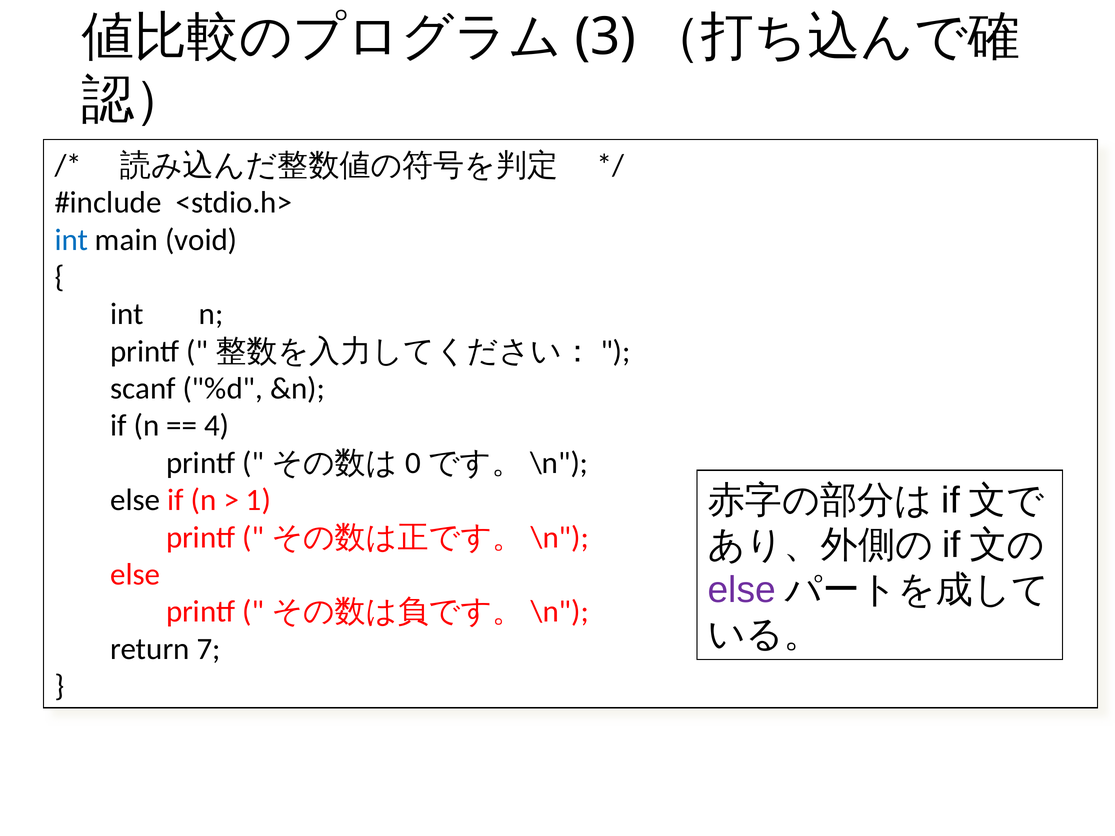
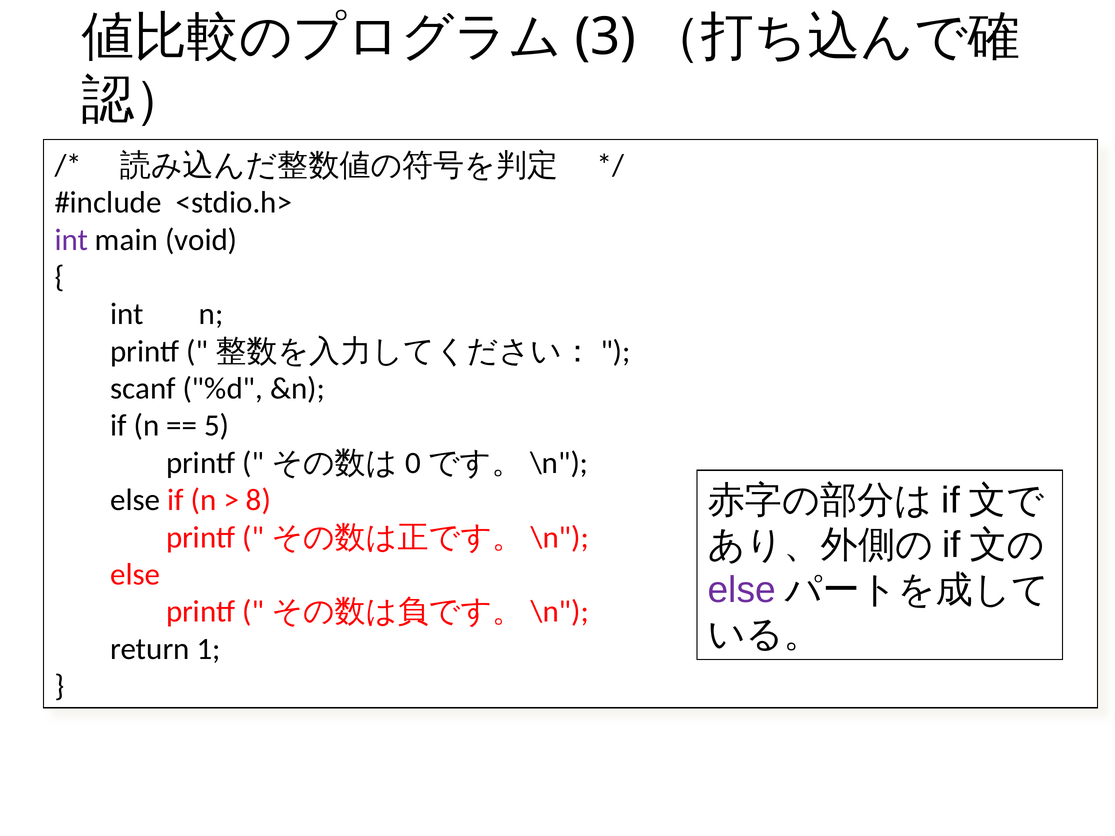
int at (71, 240) colour: blue -> purple
4: 4 -> 5
1: 1 -> 8
7: 7 -> 1
